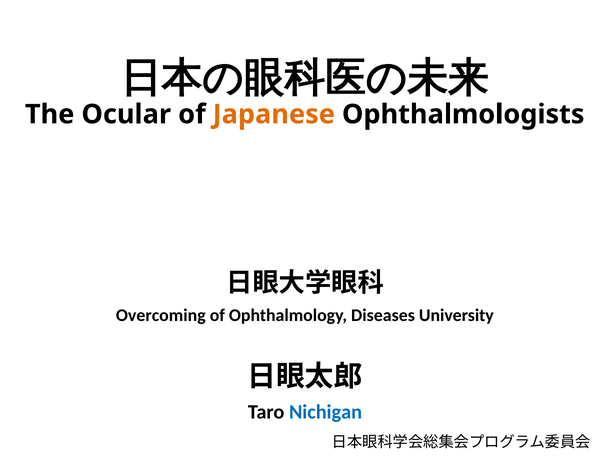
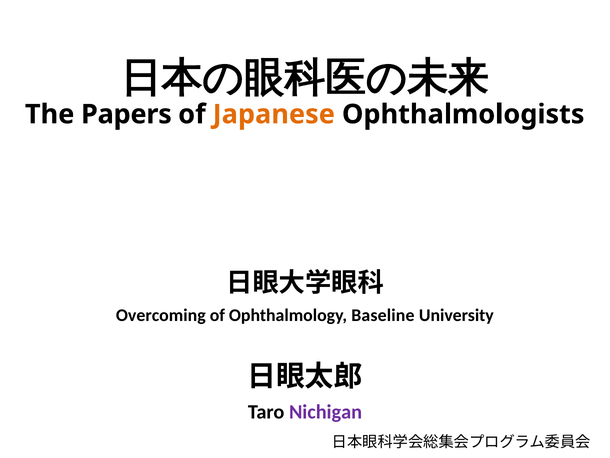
Ocular: Ocular -> Papers
Diseases: Diseases -> Baseline
Nichigan colour: blue -> purple
